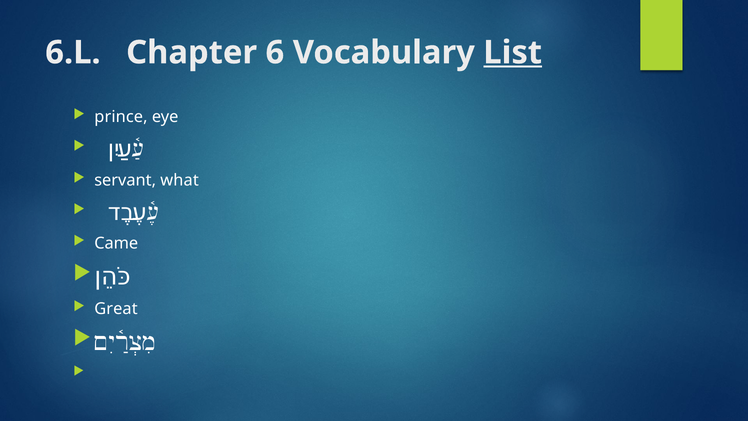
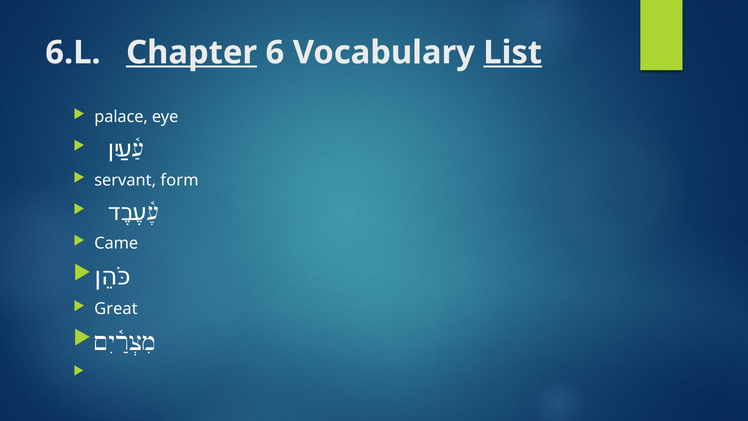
Chapter underline: none -> present
prince: prince -> palace
what: what -> form
